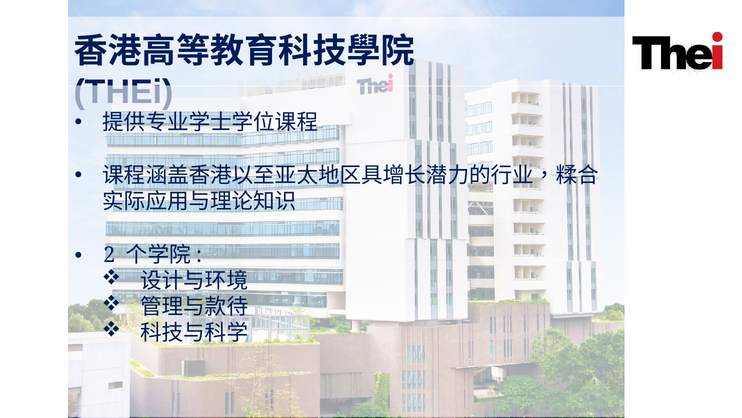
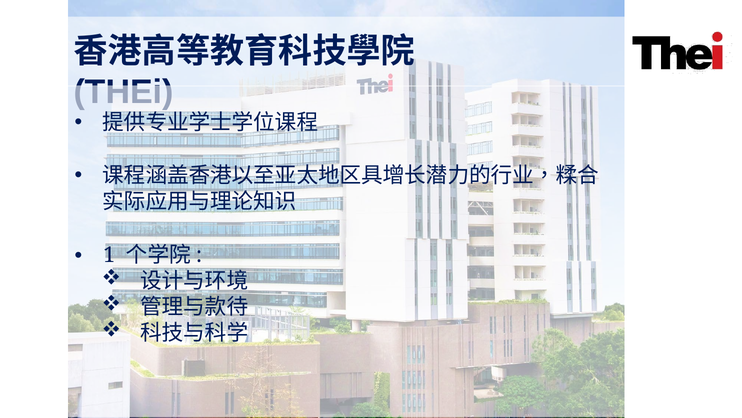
2: 2 -> 1
